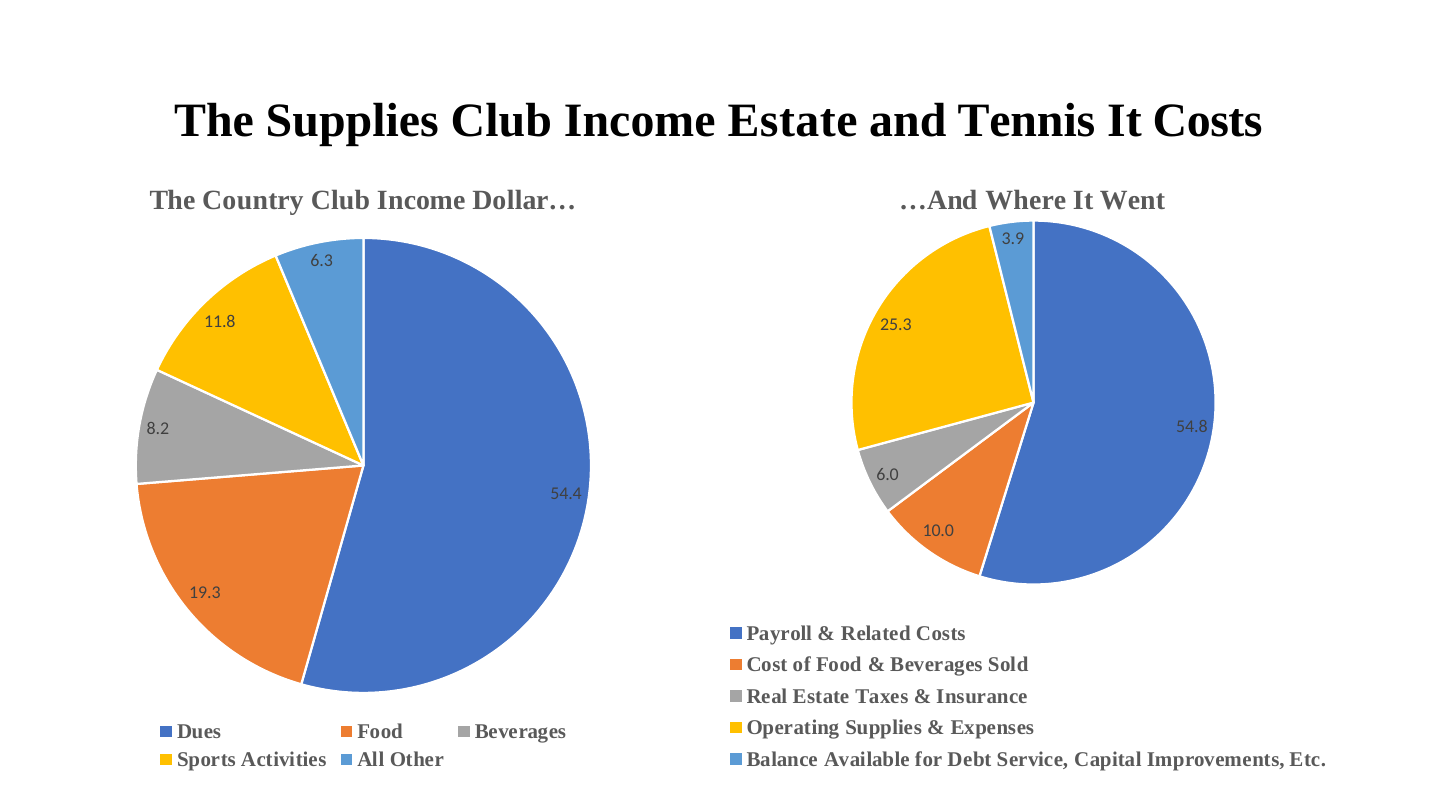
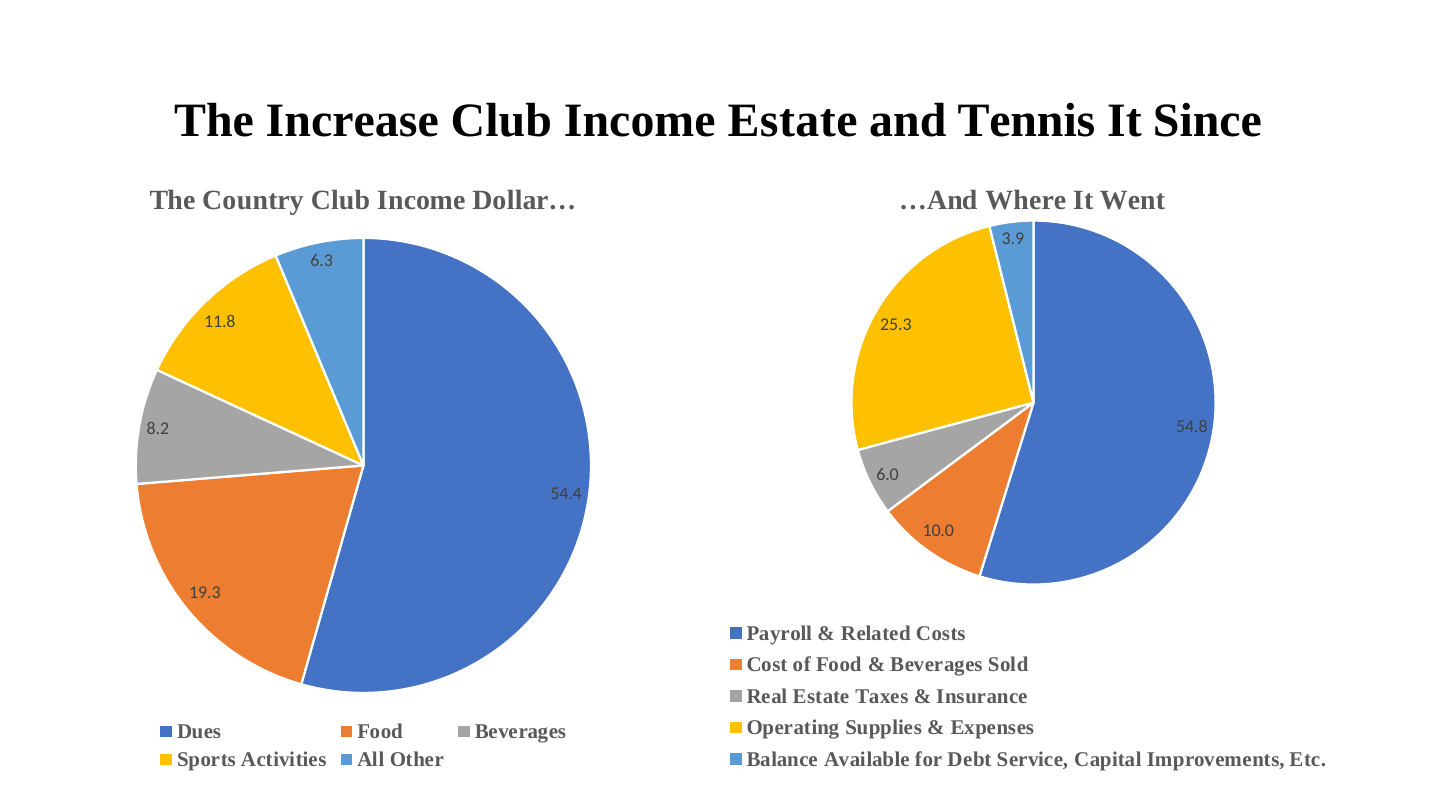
The Supplies: Supplies -> Increase
It Costs: Costs -> Since
